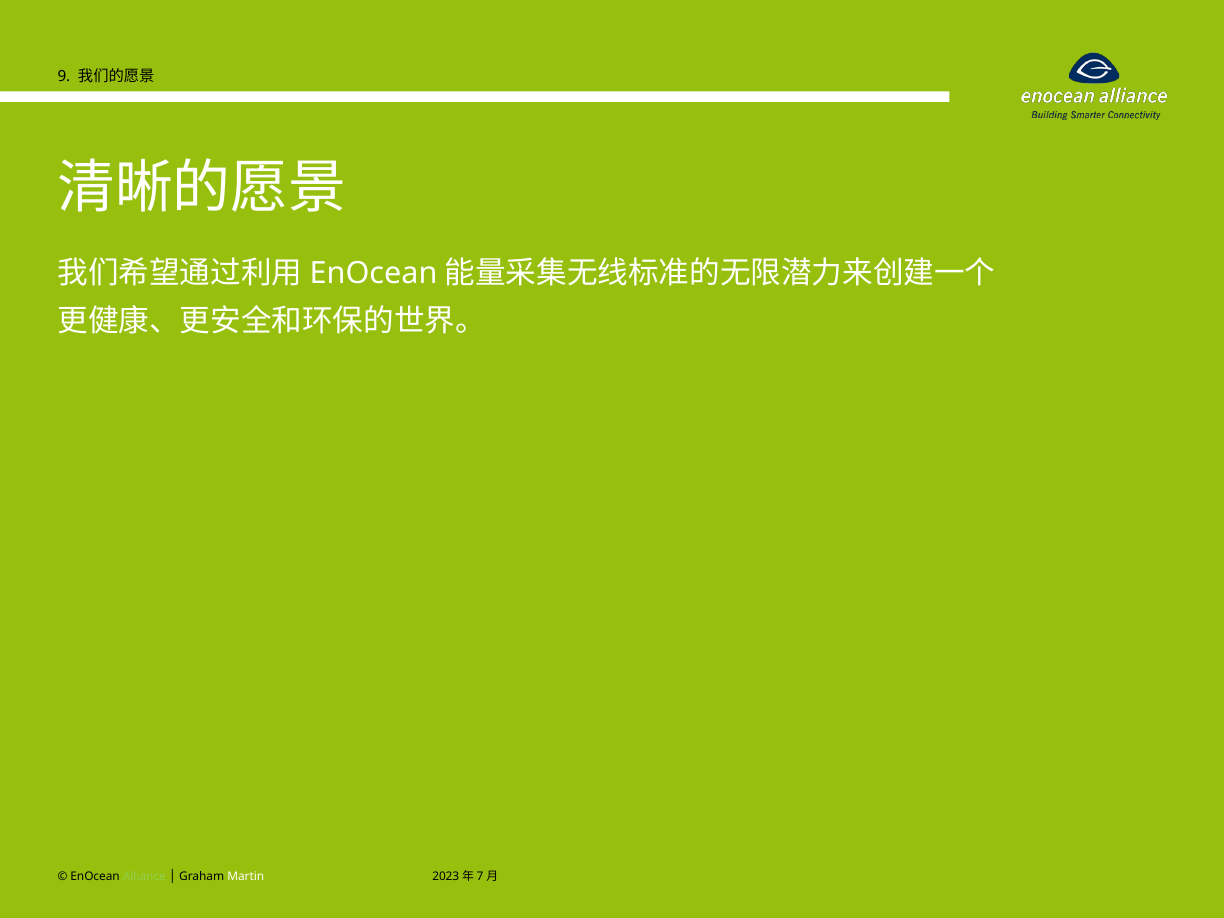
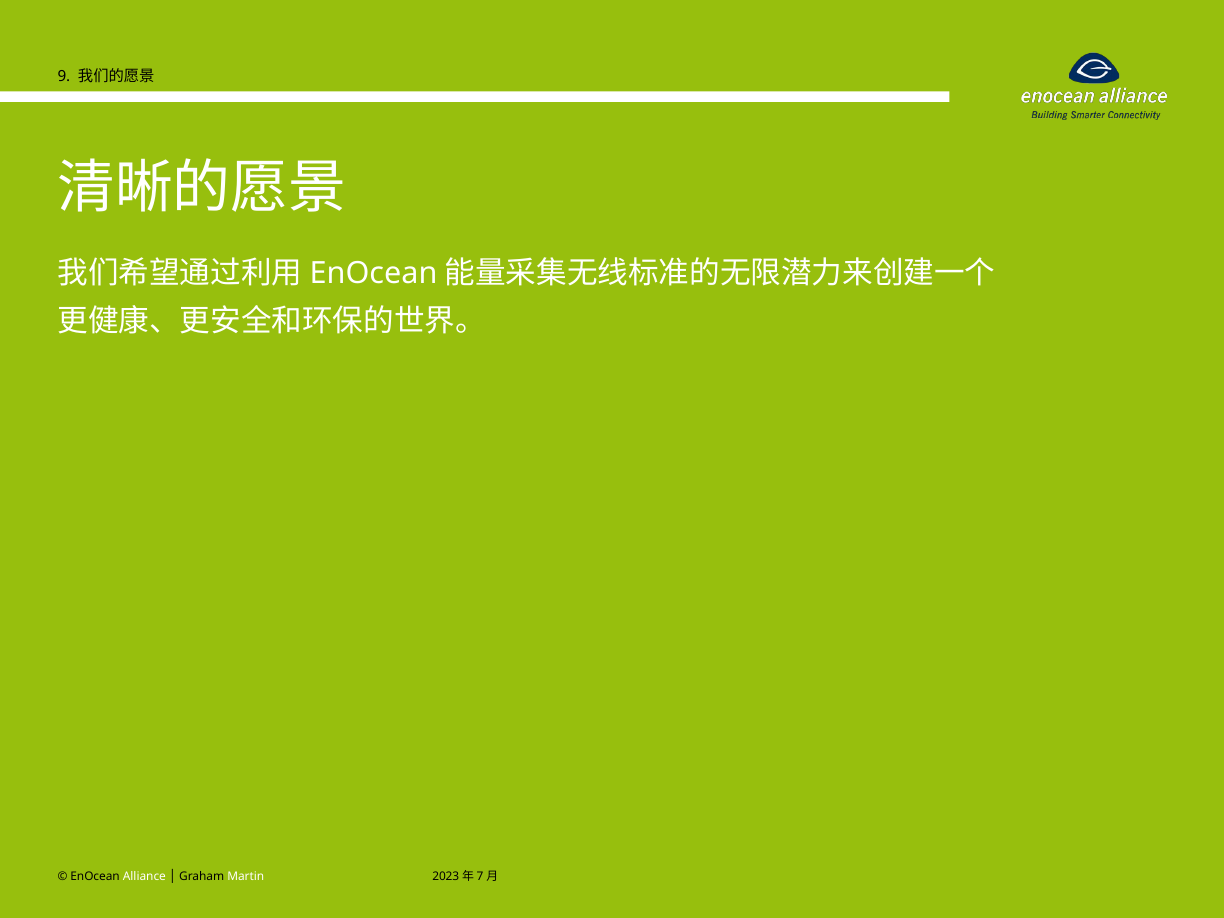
Alliance colour: light green -> white
